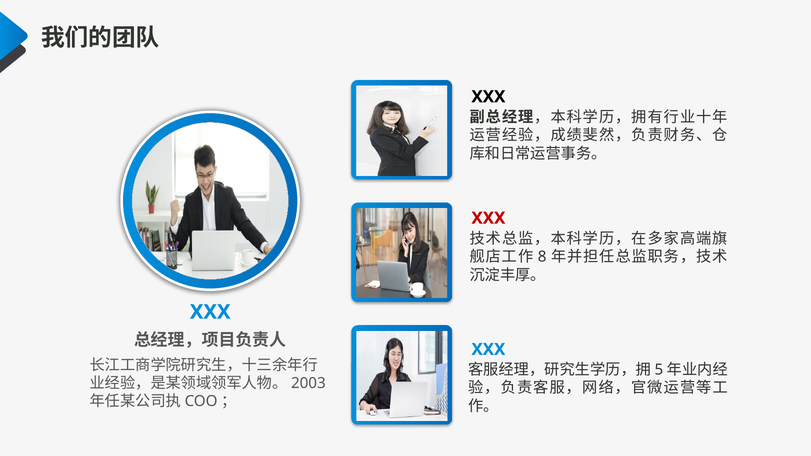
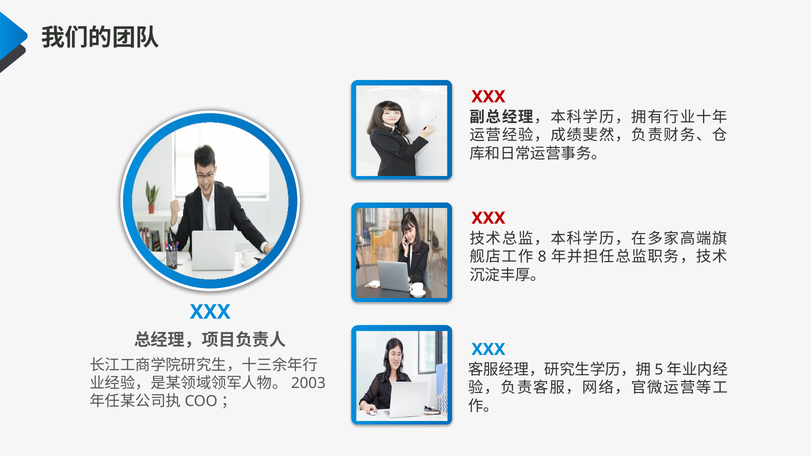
XXX at (488, 97) colour: black -> red
